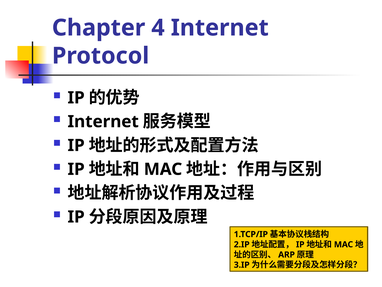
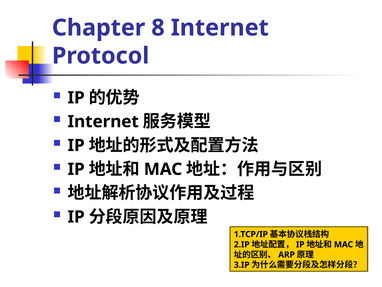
4: 4 -> 8
